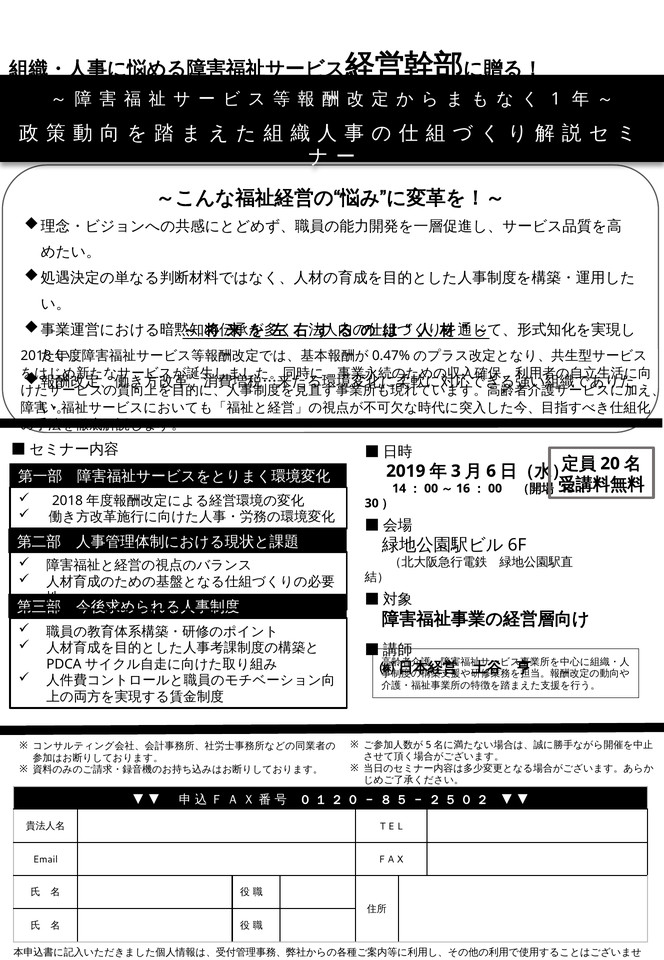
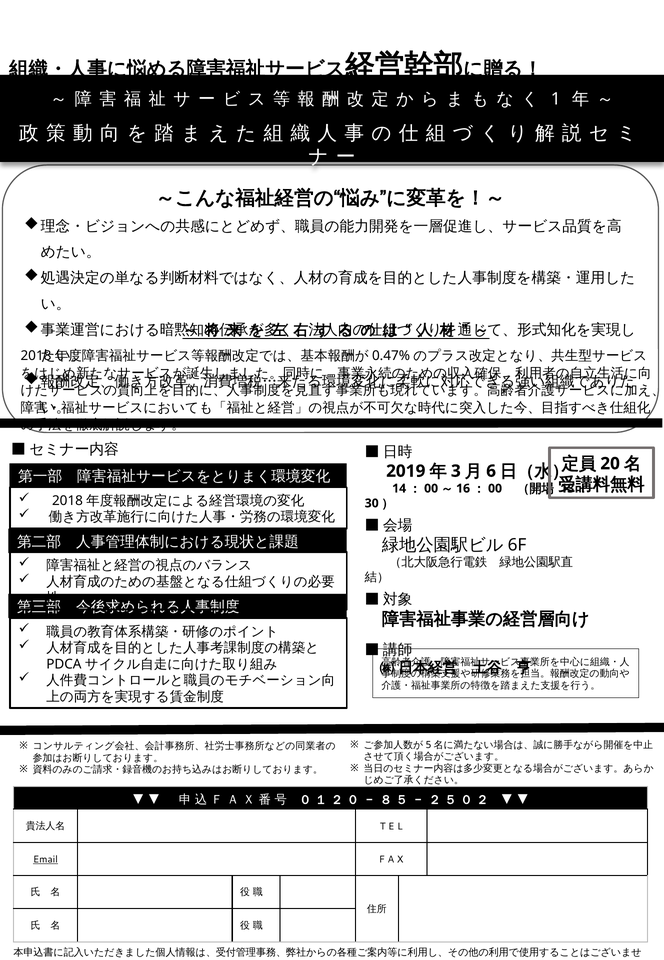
Email underline: none -> present
